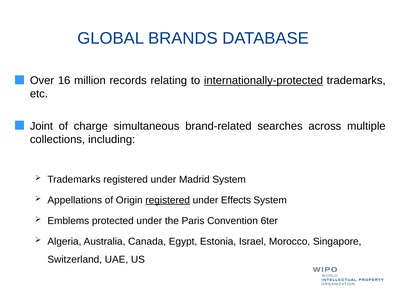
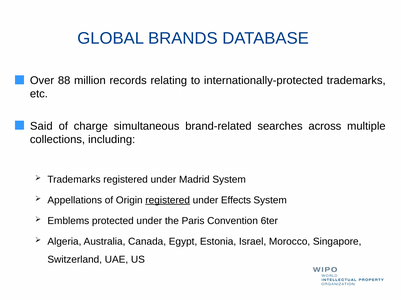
16: 16 -> 88
internationally-protected underline: present -> none
Joint: Joint -> Said
